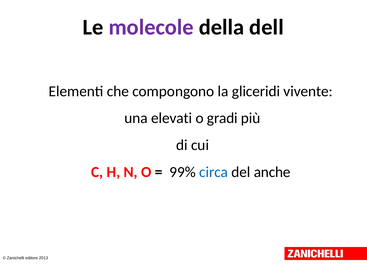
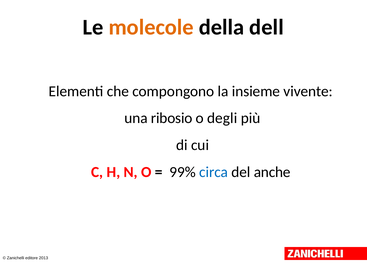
molecole colour: purple -> orange
gliceridi: gliceridi -> insieme
elevati: elevati -> ribosio
gradi: gradi -> degli
